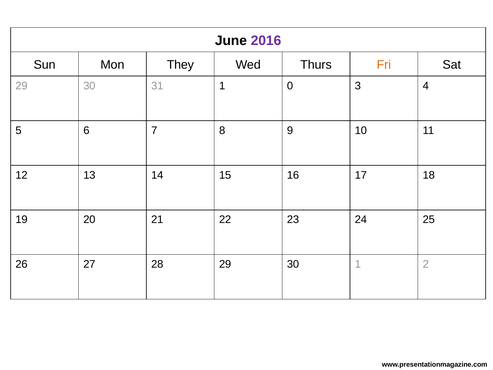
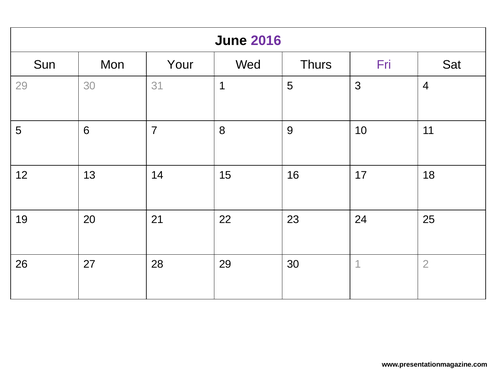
They: They -> Your
Fri colour: orange -> purple
1 0: 0 -> 5
